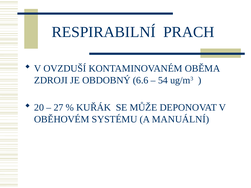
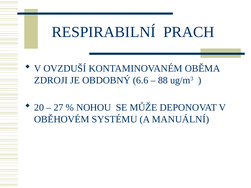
54: 54 -> 88
KUŘÁK: KUŘÁK -> NOHOU
